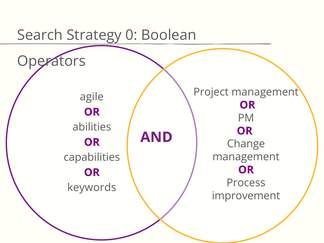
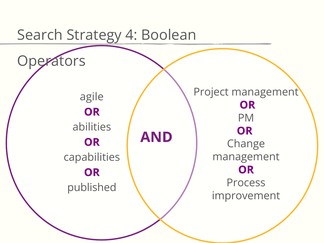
0: 0 -> 4
keywords: keywords -> published
